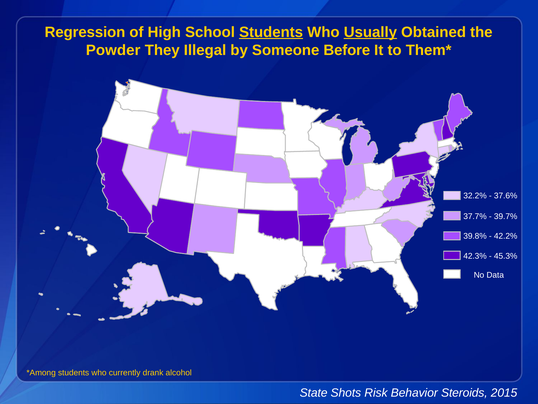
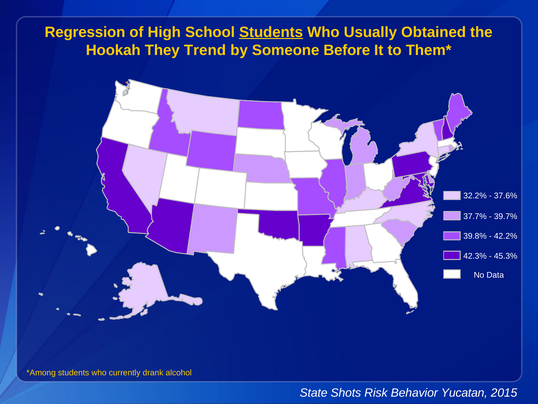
Usually underline: present -> none
Powder: Powder -> Hookah
Illegal: Illegal -> Trend
Steroids: Steroids -> Yucatan
